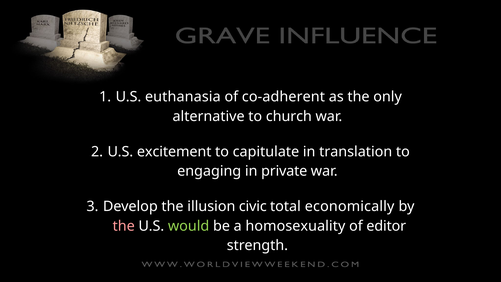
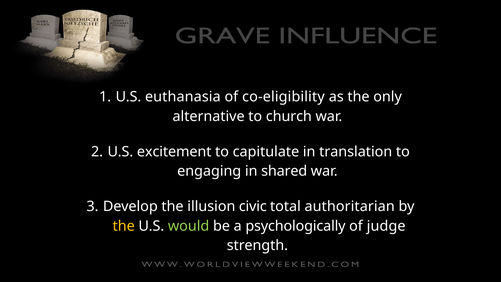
co-adherent: co-adherent -> co-eligibility
private: private -> shared
economically: economically -> authoritarian
the at (124, 226) colour: pink -> yellow
homosexuality: homosexuality -> psychologically
editor: editor -> judge
